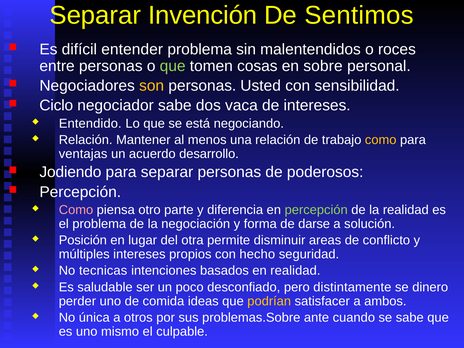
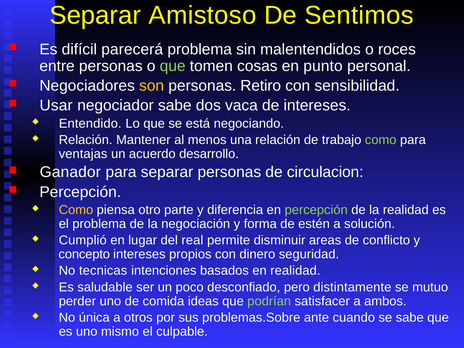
Invención: Invención -> Amistoso
entender: entender -> parecerá
sobre: sobre -> punto
Usted: Usted -> Retiro
Ciclo: Ciclo -> Usar
como at (381, 140) colour: yellow -> light green
Jodiendo: Jodiendo -> Ganador
poderosos: poderosos -> circulacion
Como at (76, 210) colour: pink -> yellow
darse: darse -> estén
Posición: Posición -> Cumplió
otra: otra -> real
múltiples: múltiples -> concepto
hecho: hecho -> dinero
dinero: dinero -> mutuo
podrían colour: yellow -> light green
